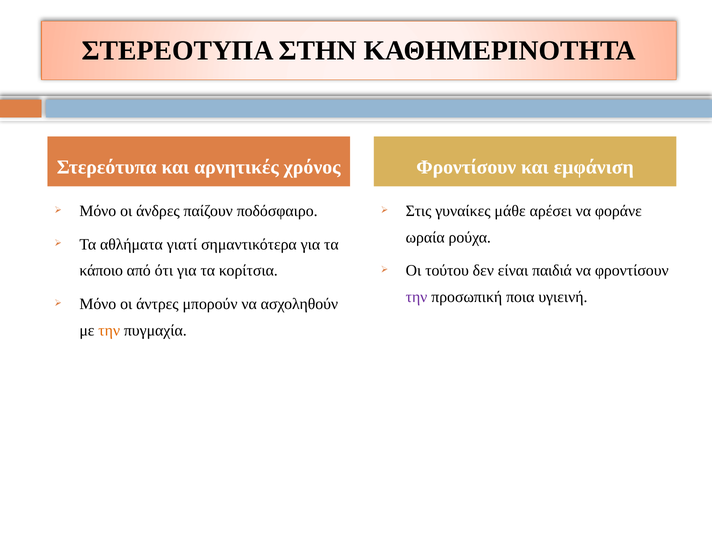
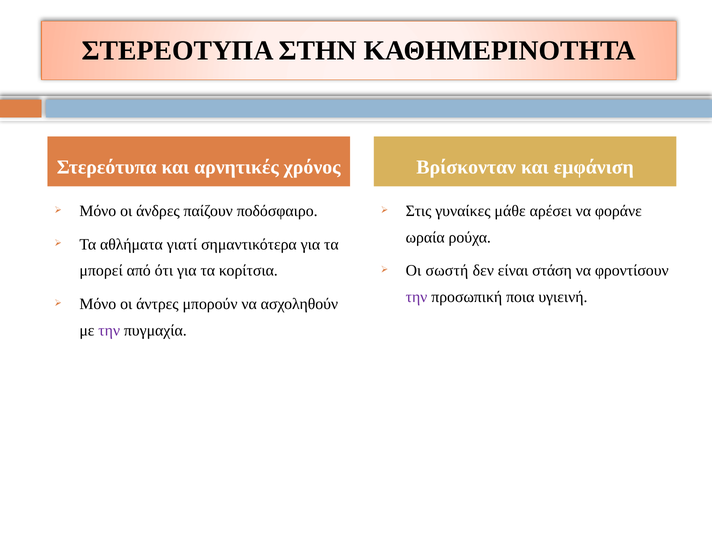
χρόνος Φροντίσουν: Φροντίσουν -> Βρίσκονταν
κάποιο: κάποιο -> μπορεί
τούτου: τούτου -> σωστή
παιδιά: παιδιά -> στάση
την at (109, 330) colour: orange -> purple
